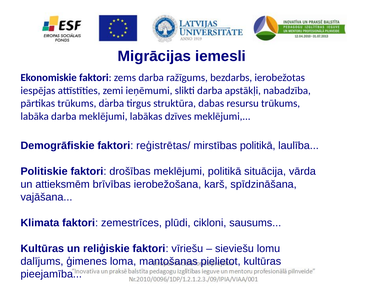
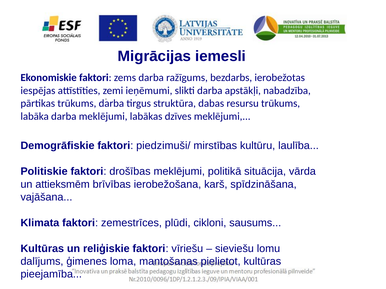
reģistrētas/: reģistrētas/ -> piedzimuši/
mirstības politikā: politikā -> kultūru
